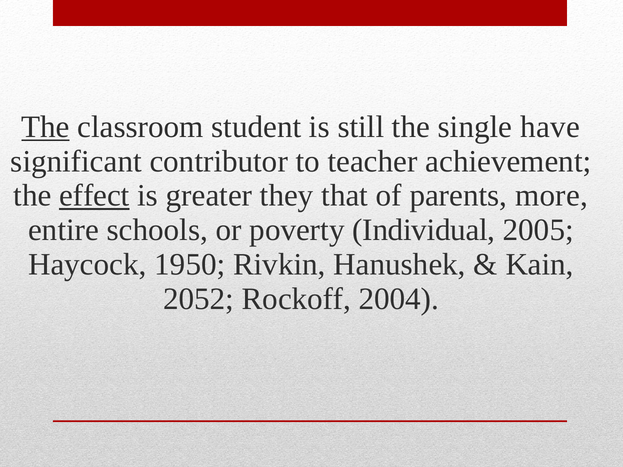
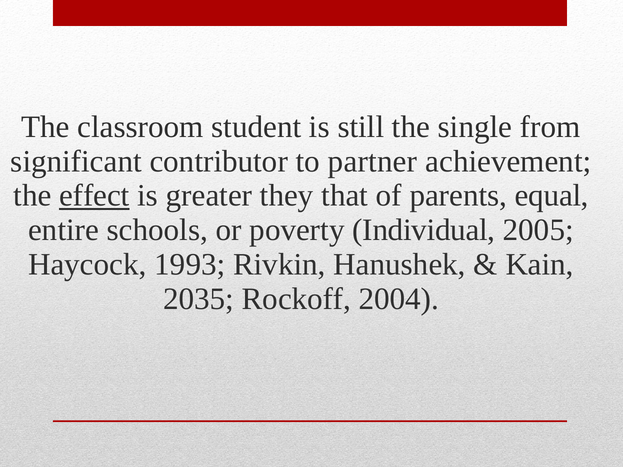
The at (45, 127) underline: present -> none
have: have -> from
teacher: teacher -> partner
more: more -> equal
1950: 1950 -> 1993
2052: 2052 -> 2035
